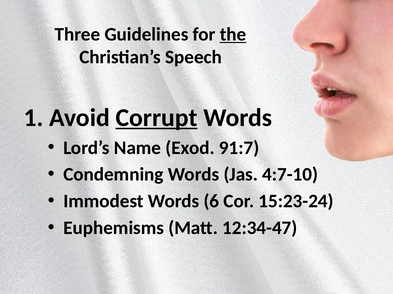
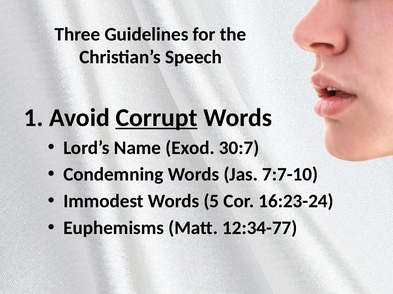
the underline: present -> none
91:7: 91:7 -> 30:7
4:7-10: 4:7-10 -> 7:7-10
6: 6 -> 5
15:23-24: 15:23-24 -> 16:23-24
12:34-47: 12:34-47 -> 12:34-77
